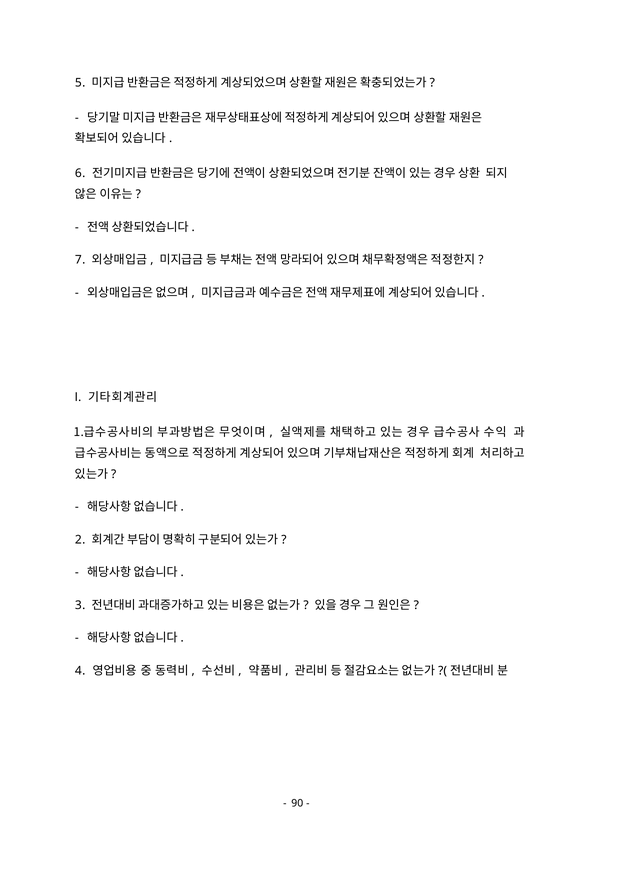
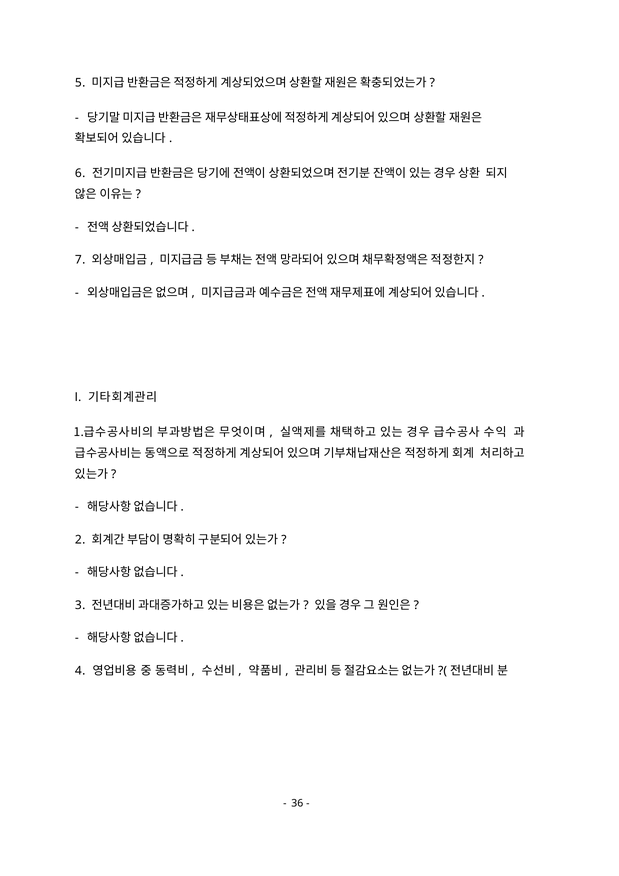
90: 90 -> 36
